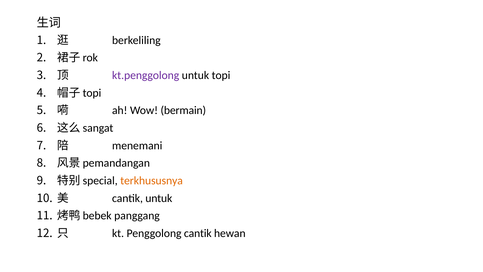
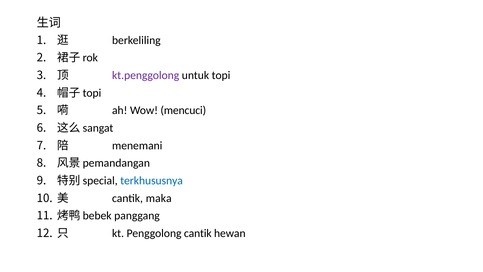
bermain: bermain -> mencuci
terkhususnya colour: orange -> blue
cantik untuk: untuk -> maka
